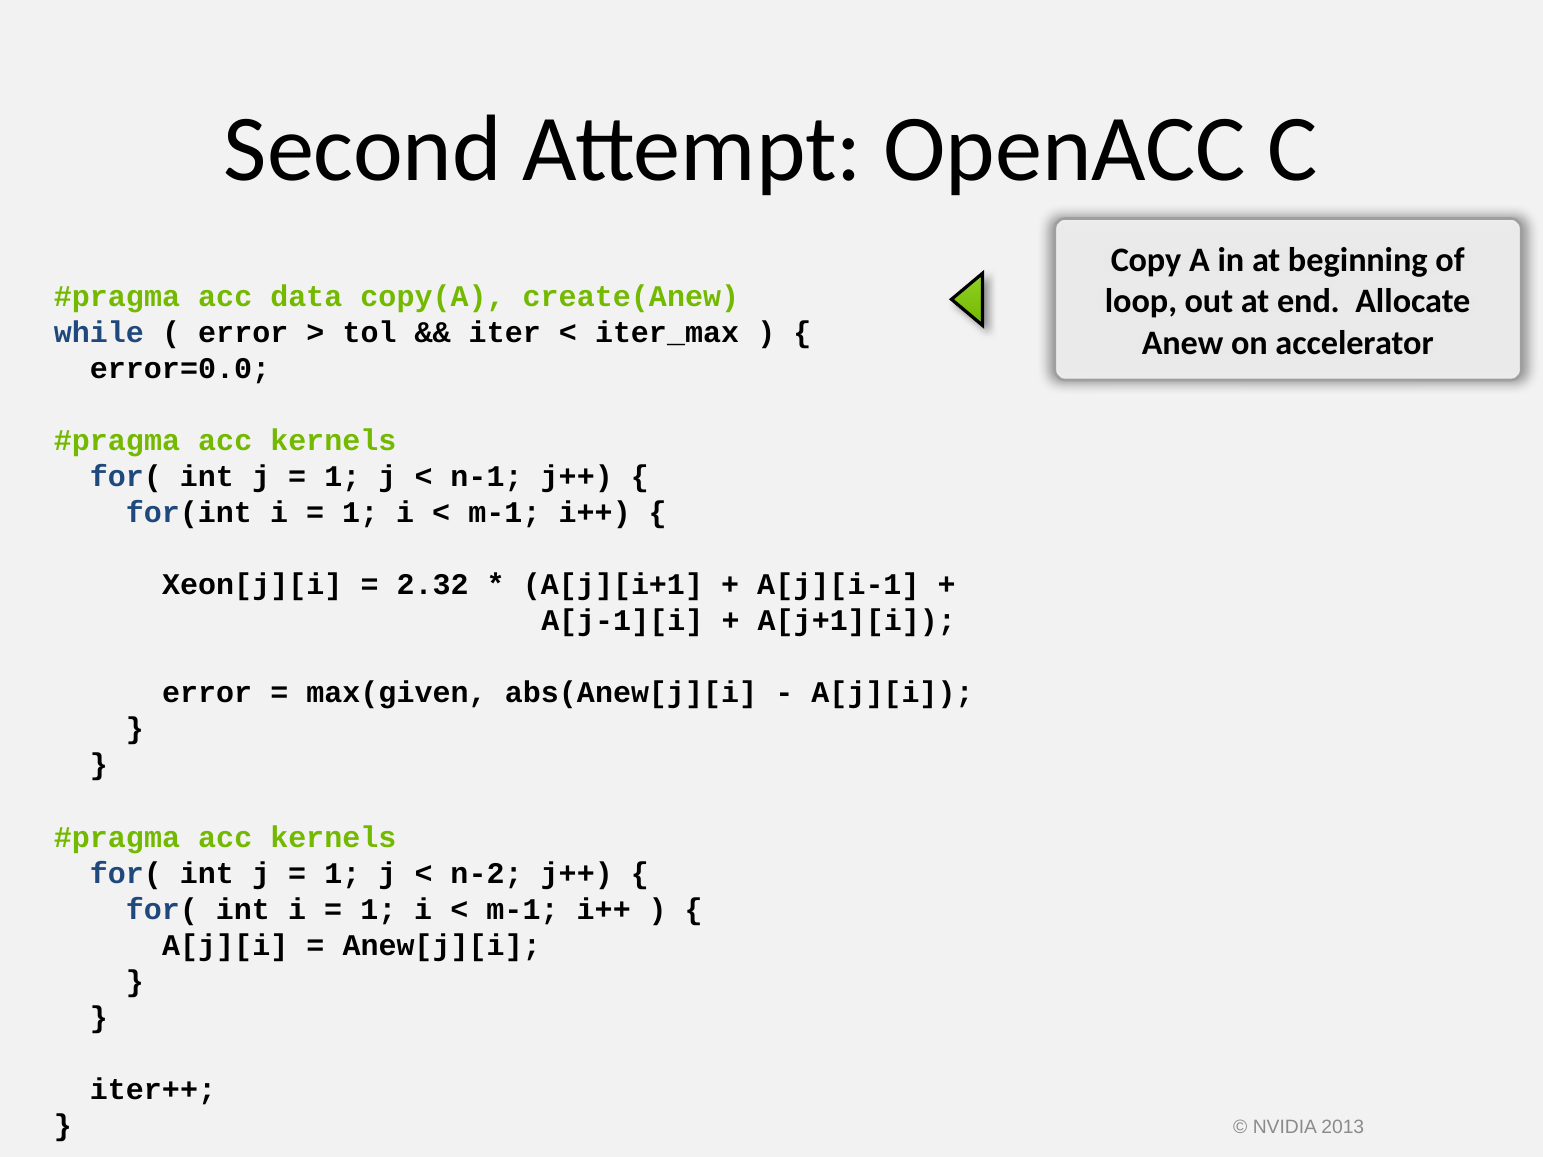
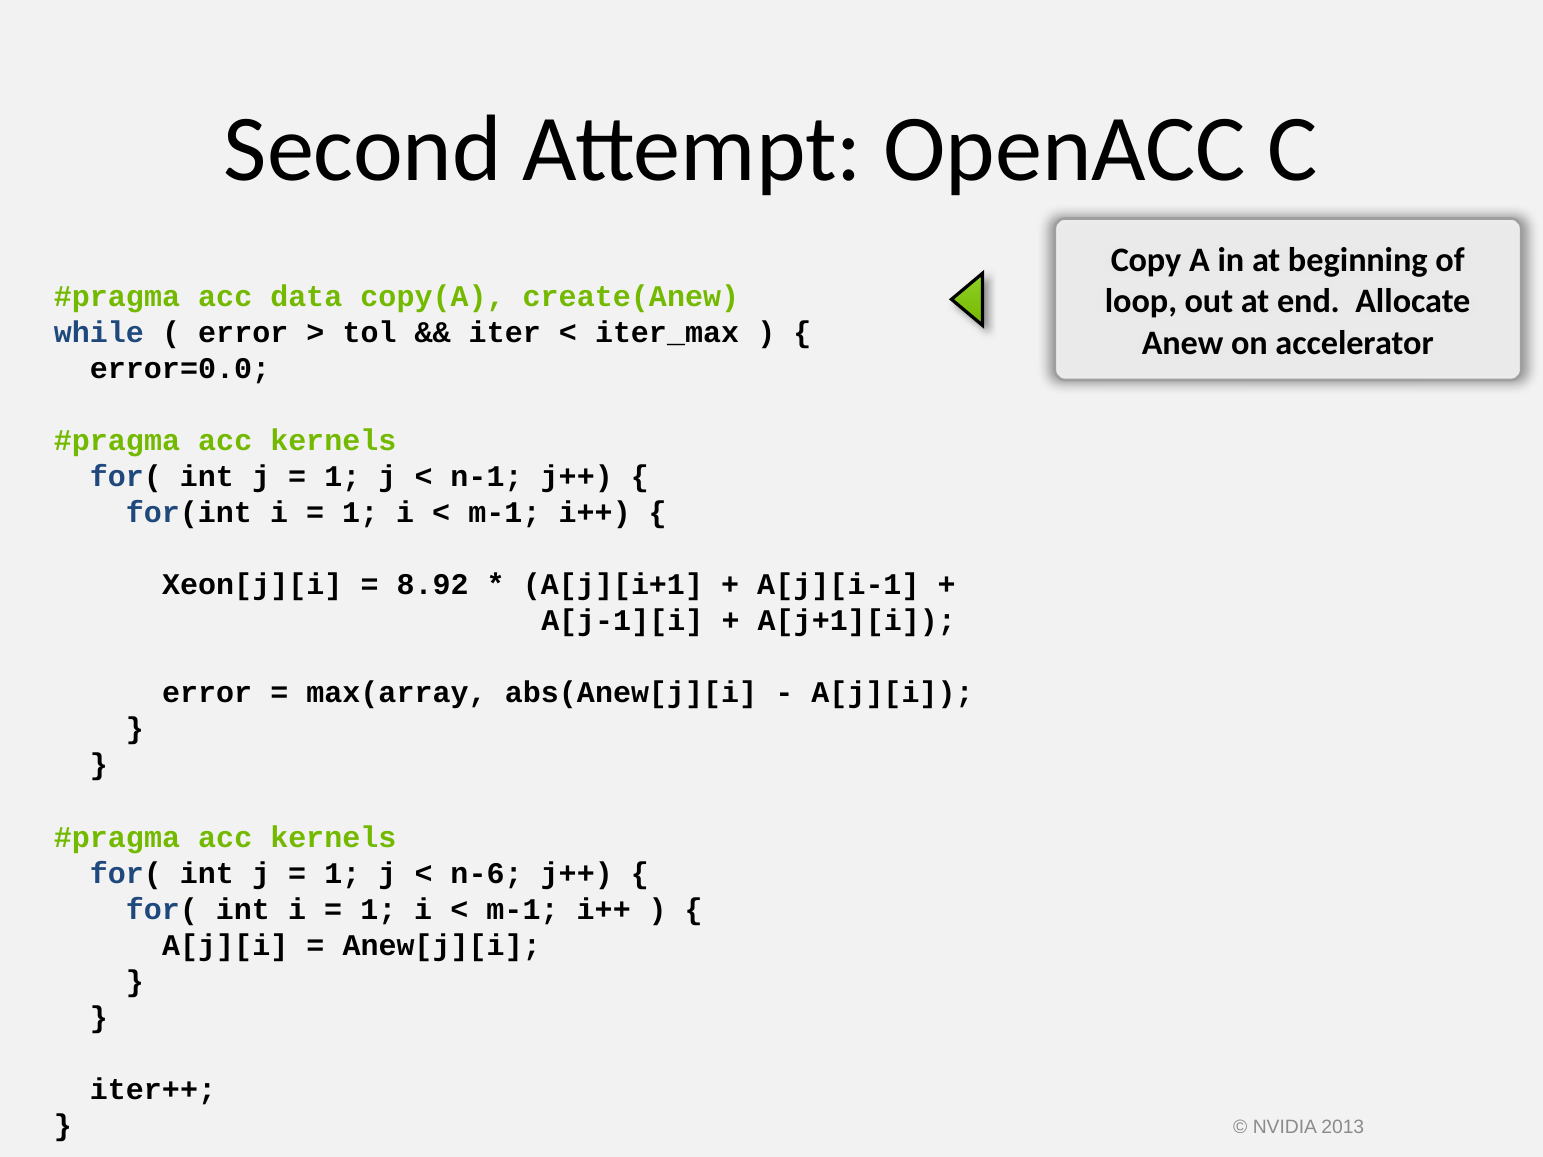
2.32: 2.32 -> 8.92
max(given: max(given -> max(array
n-2: n-2 -> n-6
